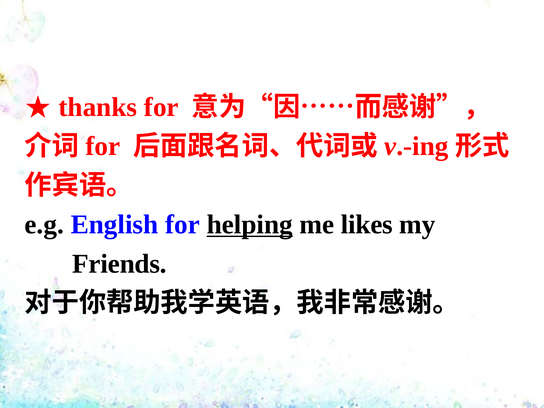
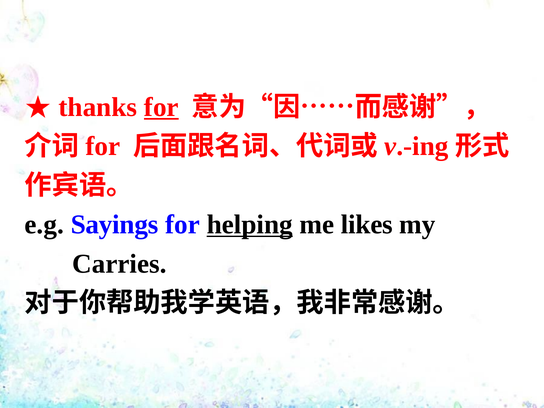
for at (161, 107) underline: none -> present
English: English -> Sayings
Friends: Friends -> Carries
